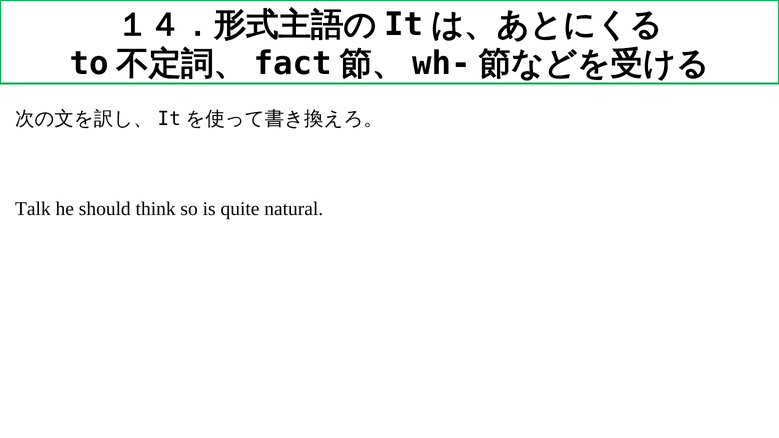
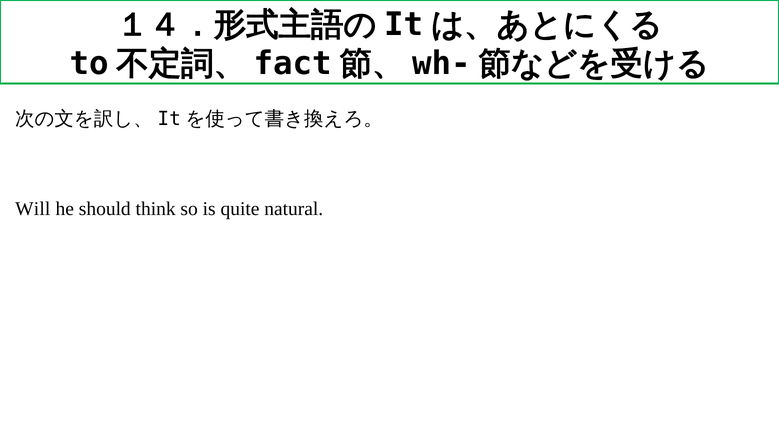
Talk: Talk -> Will
